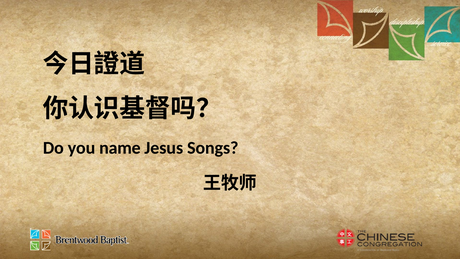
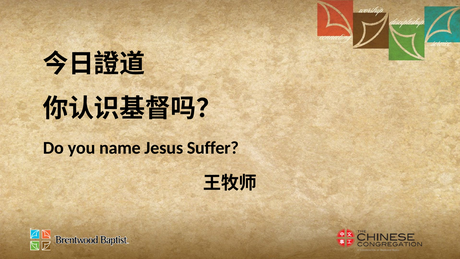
Songs: Songs -> Suffer
